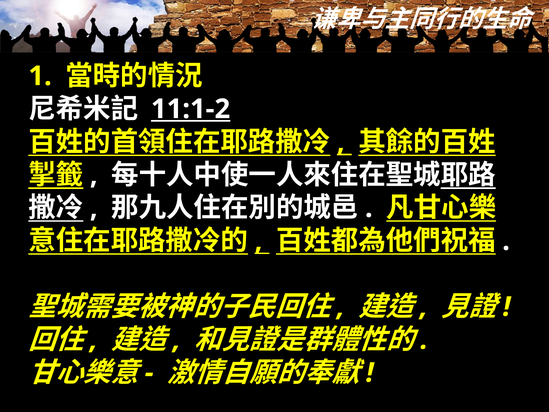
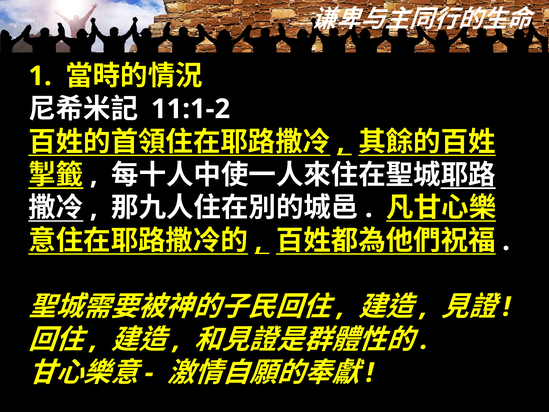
11:1-2 underline: present -> none
